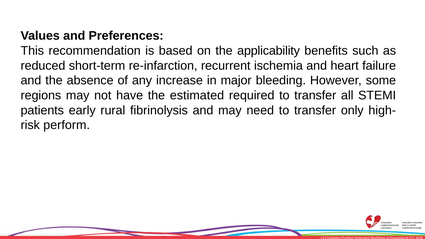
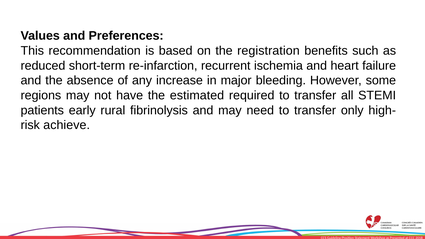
applicability: applicability -> registration
perform: perform -> achieve
